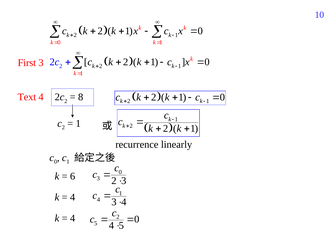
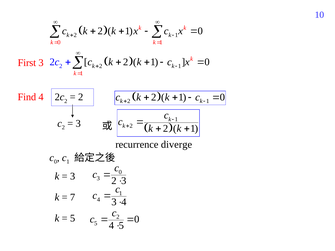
Text: Text -> Find
8 at (81, 97): 8 -> 2
1 at (78, 124): 1 -> 3
linearly: linearly -> diverge
6 at (73, 176): 6 -> 3
4 at (73, 197): 4 -> 7
4 at (73, 219): 4 -> 5
